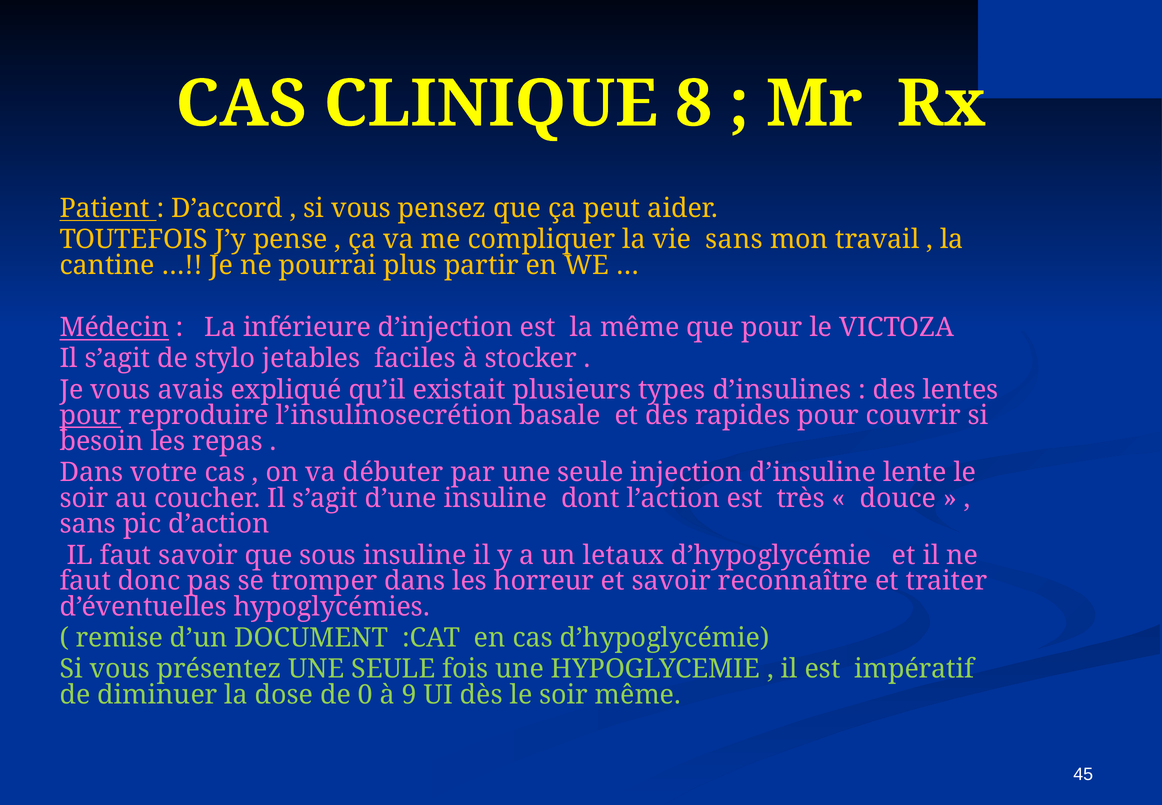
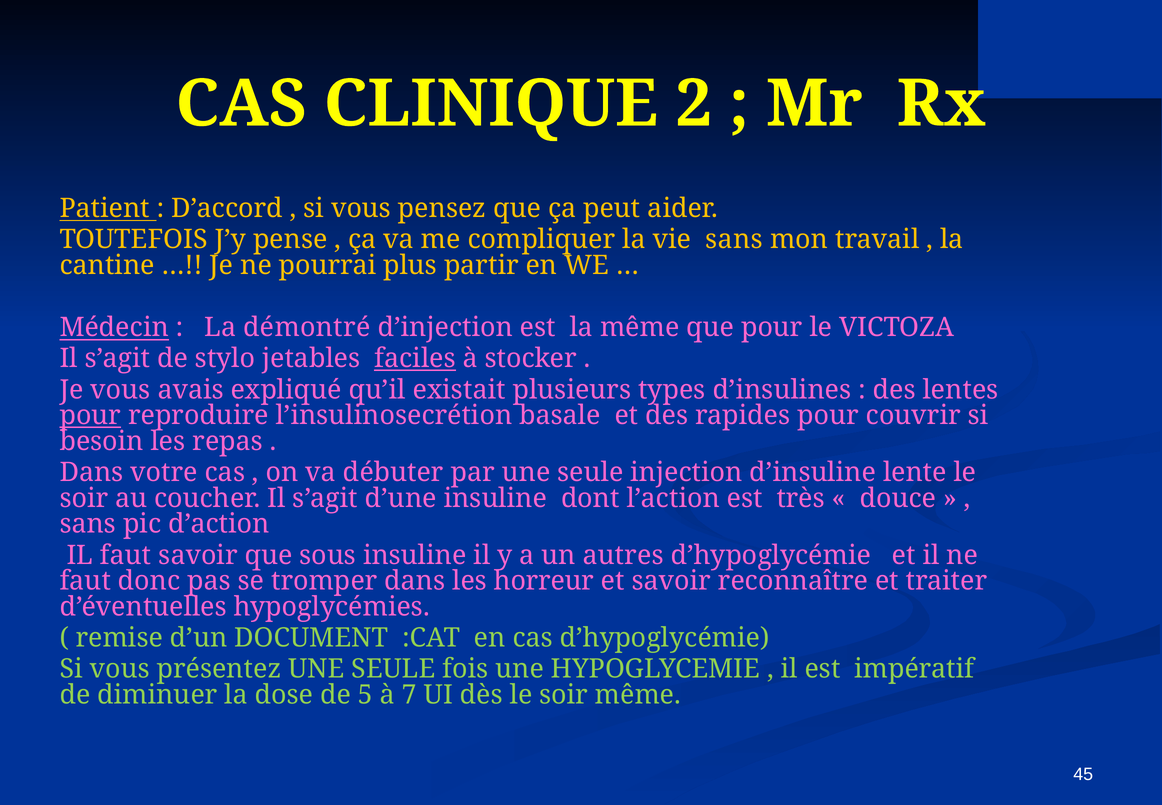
8: 8 -> 2
inférieure: inférieure -> démontré
faciles underline: none -> present
letaux: letaux -> autres
0: 0 -> 5
9: 9 -> 7
